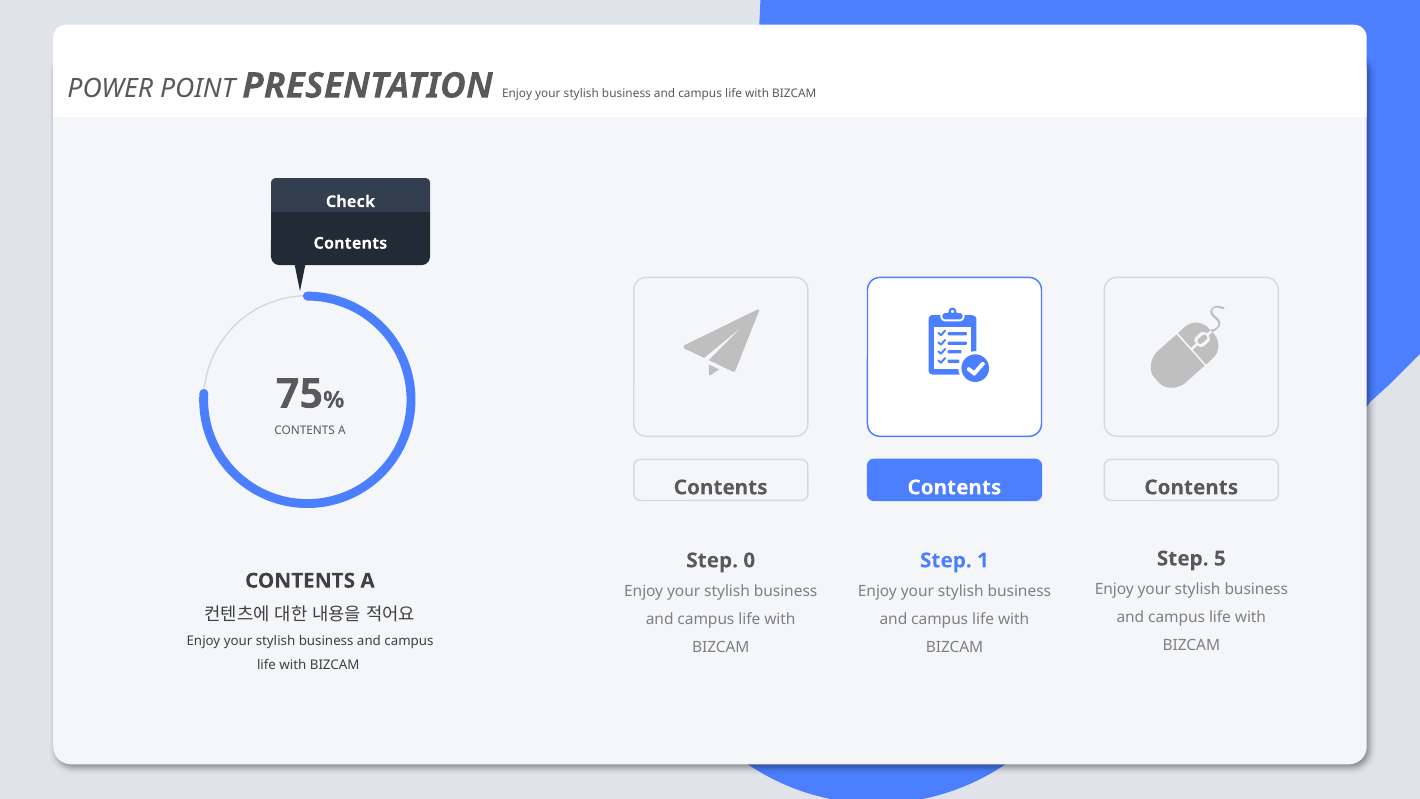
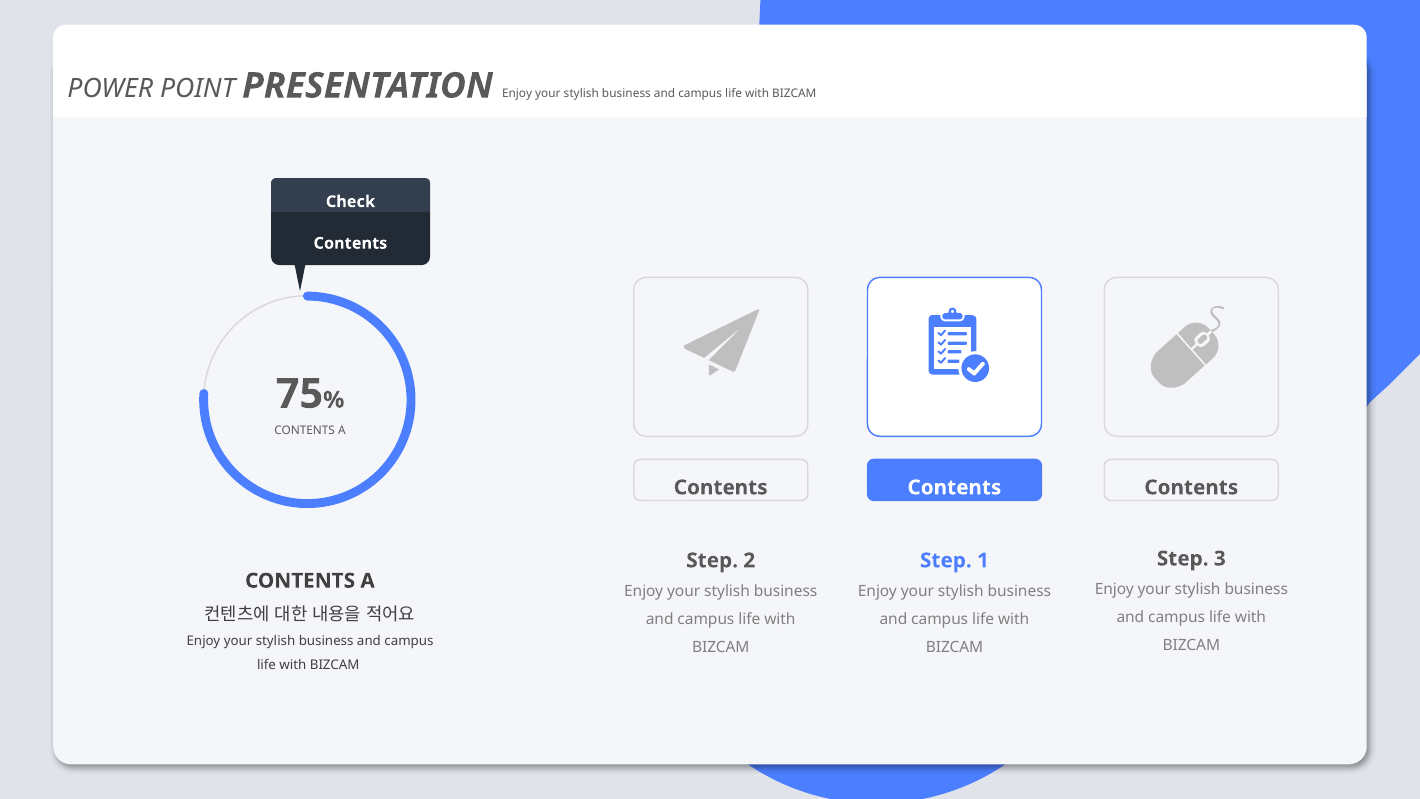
5: 5 -> 3
0: 0 -> 2
